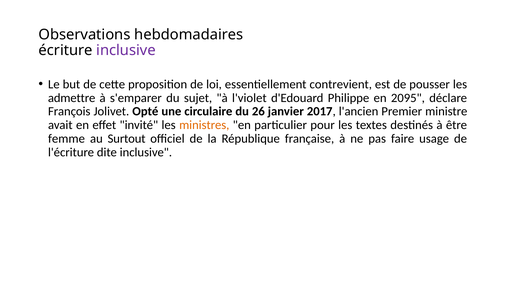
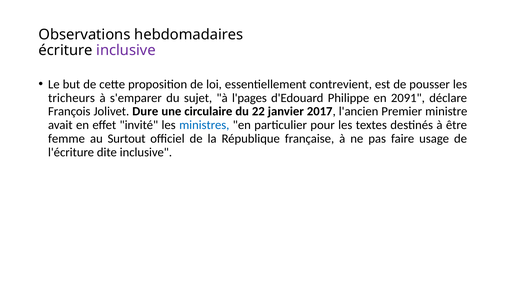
admettre: admettre -> tricheurs
l'violet: l'violet -> l'pages
2095: 2095 -> 2091
Opté: Opté -> Dure
26: 26 -> 22
ministres colour: orange -> blue
